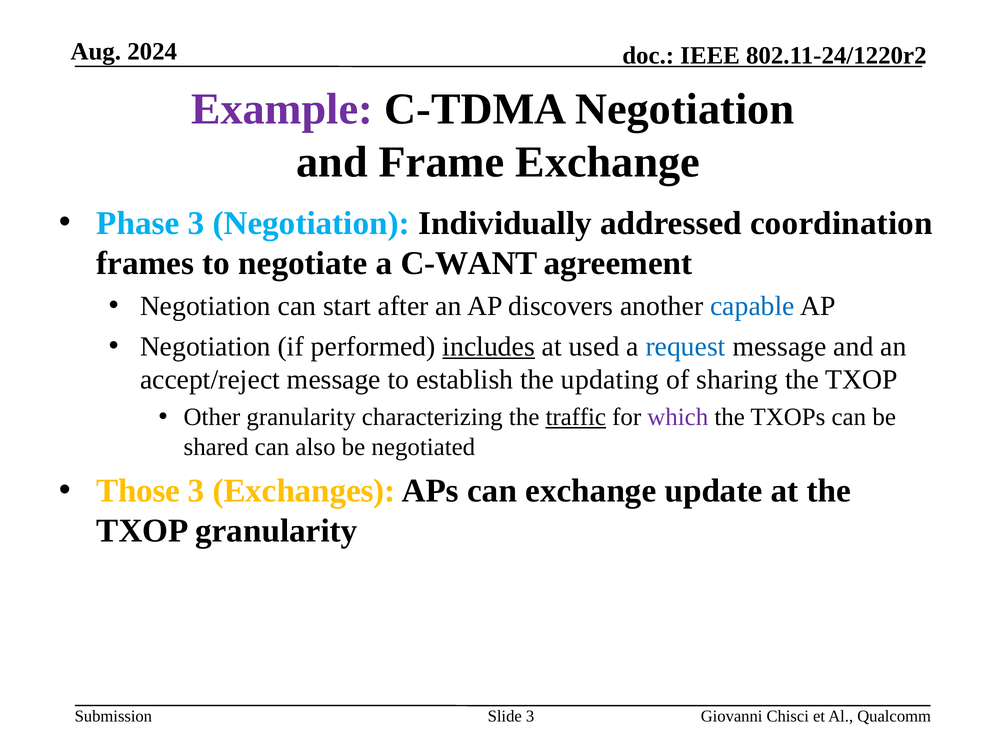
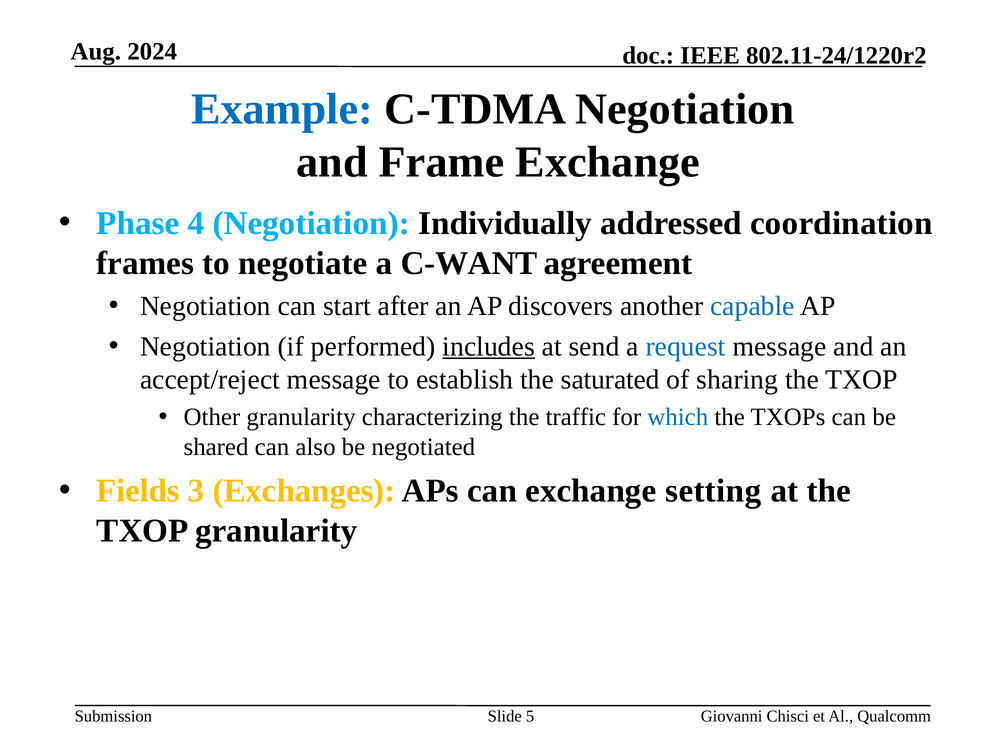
Example colour: purple -> blue
Phase 3: 3 -> 4
used: used -> send
updating: updating -> saturated
traffic underline: present -> none
which colour: purple -> blue
Those: Those -> Fields
update: update -> setting
Slide 3: 3 -> 5
